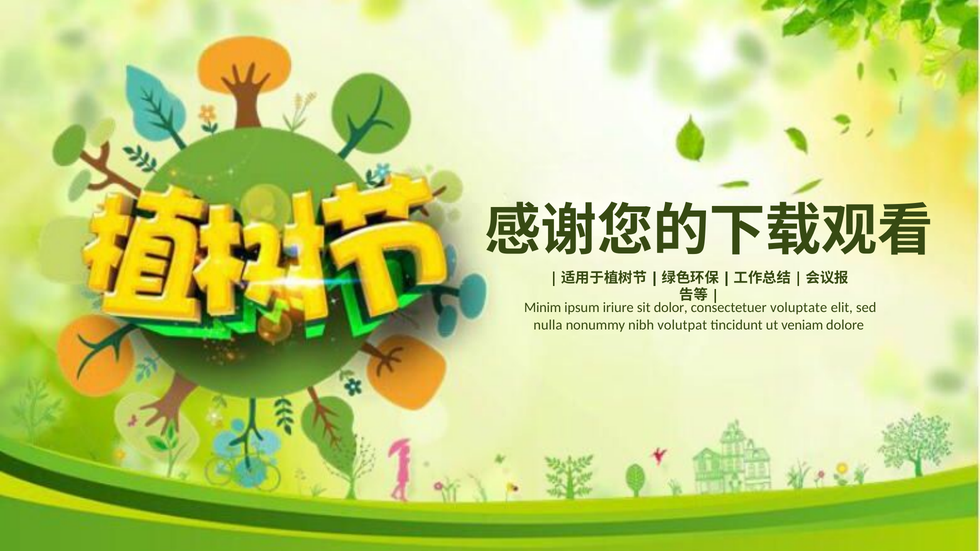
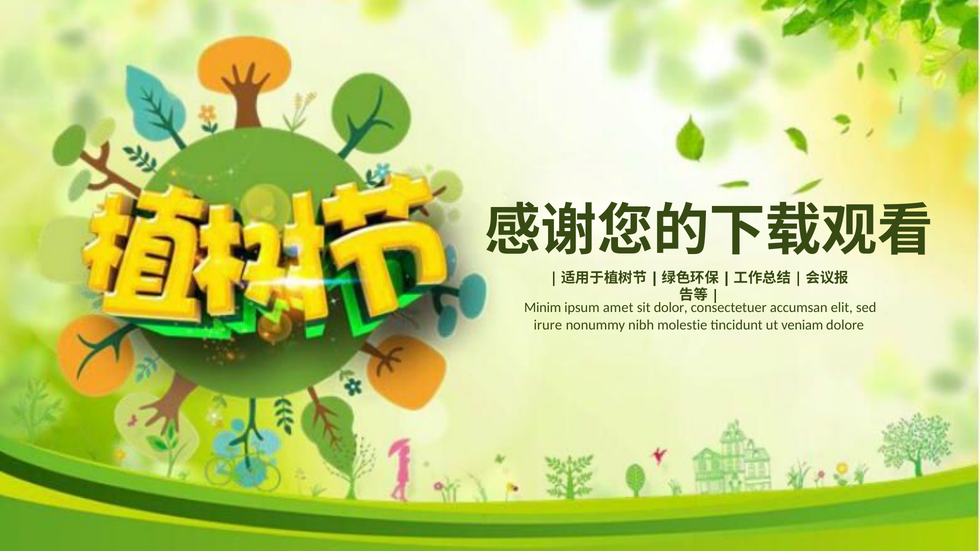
iriure: iriure -> amet
voluptate: voluptate -> accumsan
nulla: nulla -> irure
volutpat: volutpat -> molestie
